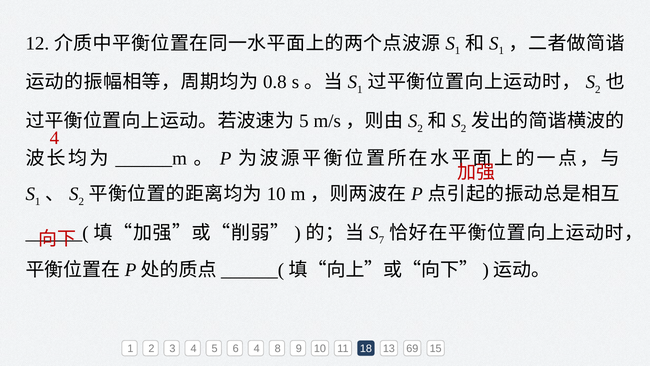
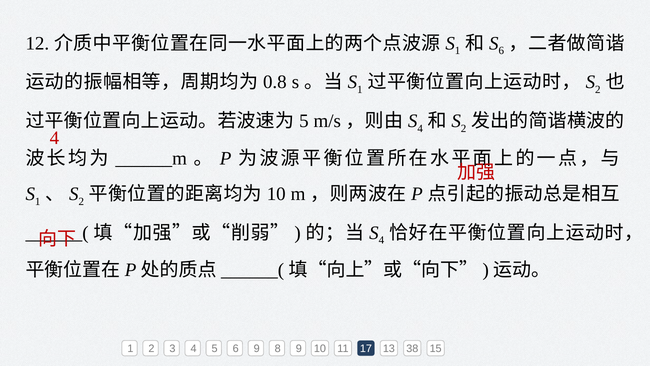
1 at (501, 51): 1 -> 6
2 at (420, 128): 2 -> 4
7 at (381, 240): 7 -> 4
6 4: 4 -> 9
18: 18 -> 17
69: 69 -> 38
